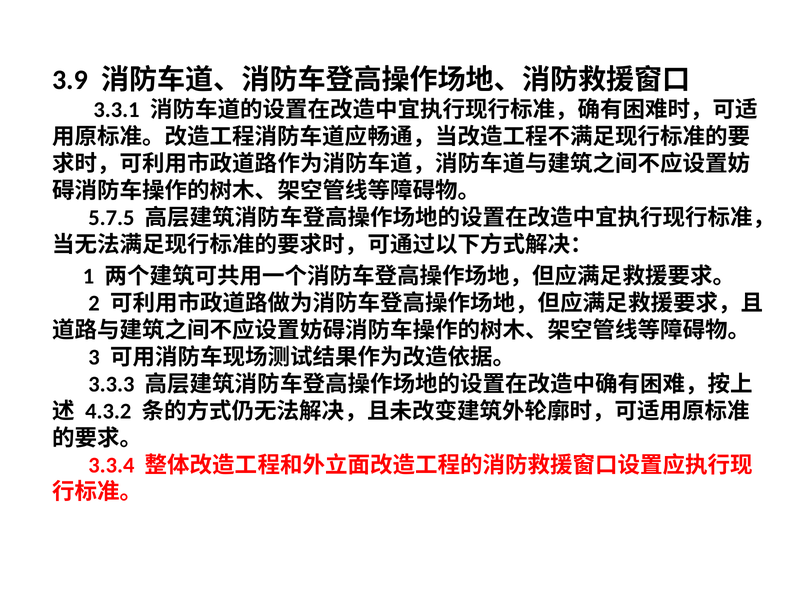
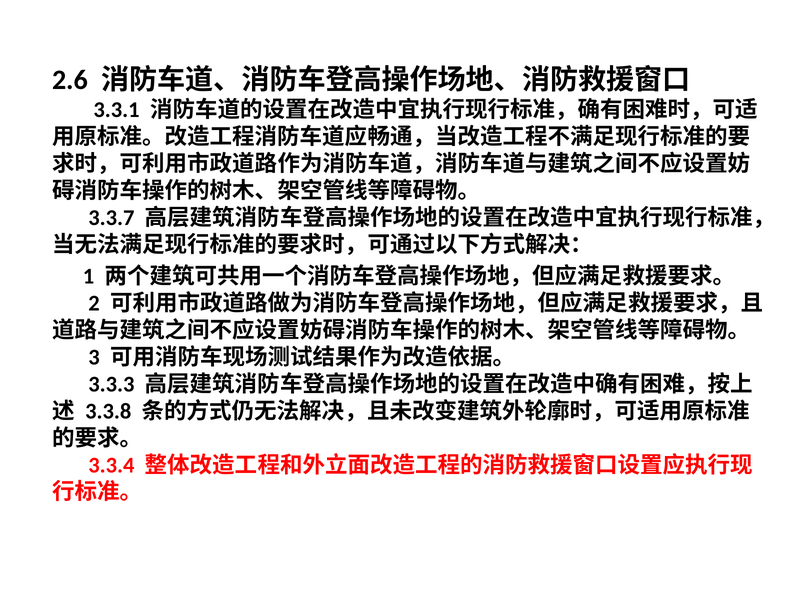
3.9: 3.9 -> 2.6
5.7.5: 5.7.5 -> 3.3.7
4.3.2: 4.3.2 -> 3.3.8
